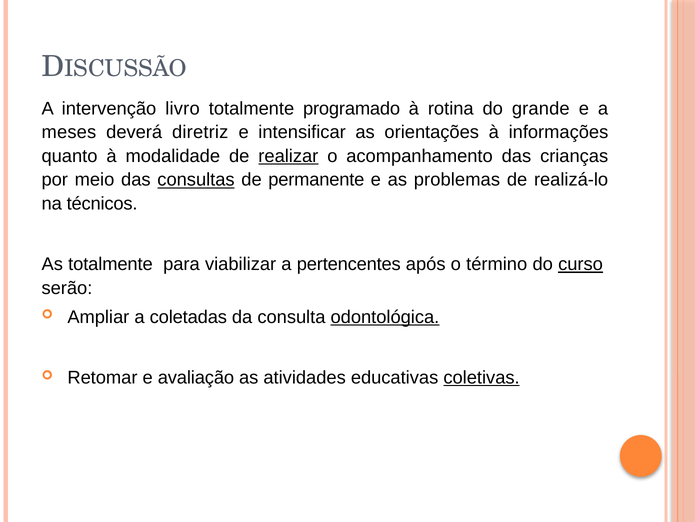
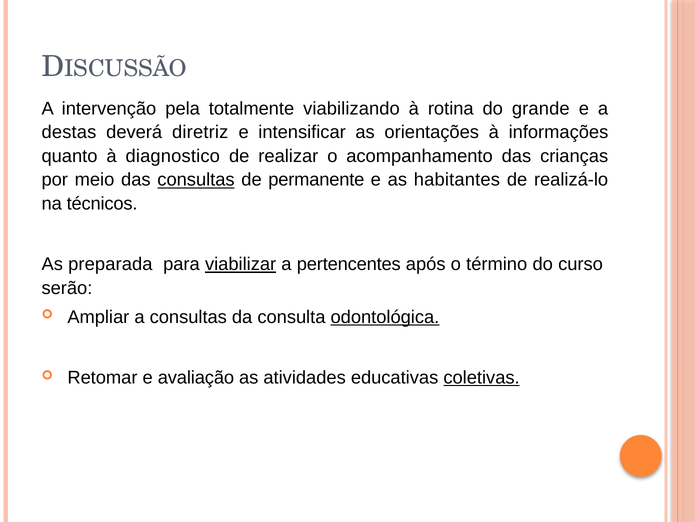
livro: livro -> pela
programado: programado -> viabilizando
meses: meses -> destas
modalidade: modalidade -> diagnostico
realizar underline: present -> none
problemas: problemas -> habitantes
As totalmente: totalmente -> preparada
viabilizar underline: none -> present
curso underline: present -> none
a coletadas: coletadas -> consultas
